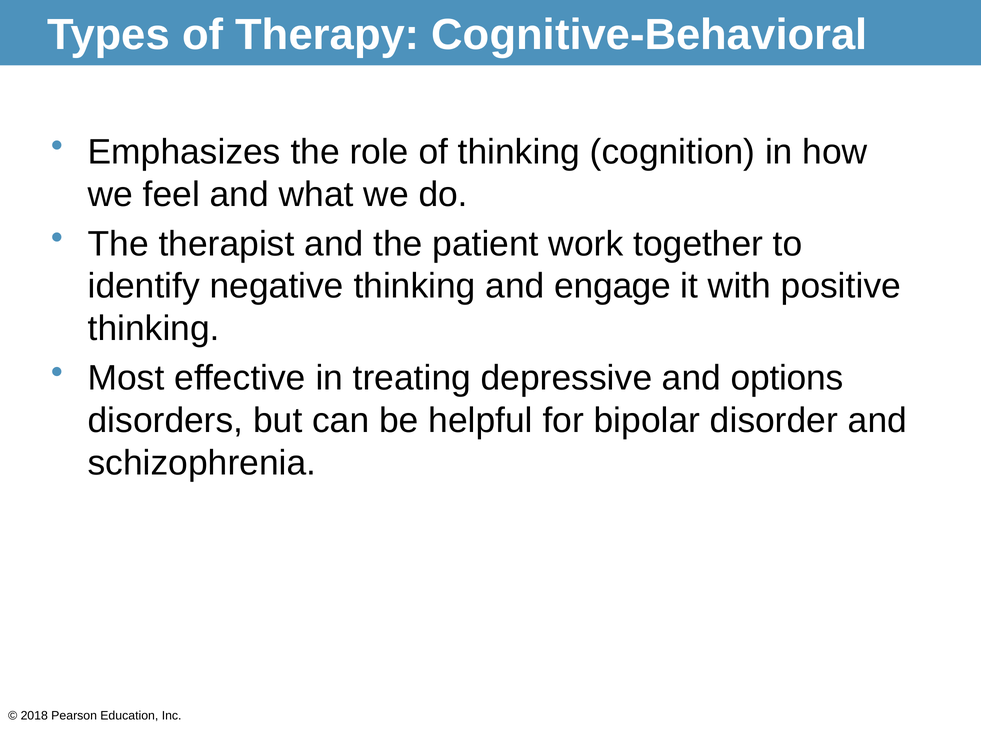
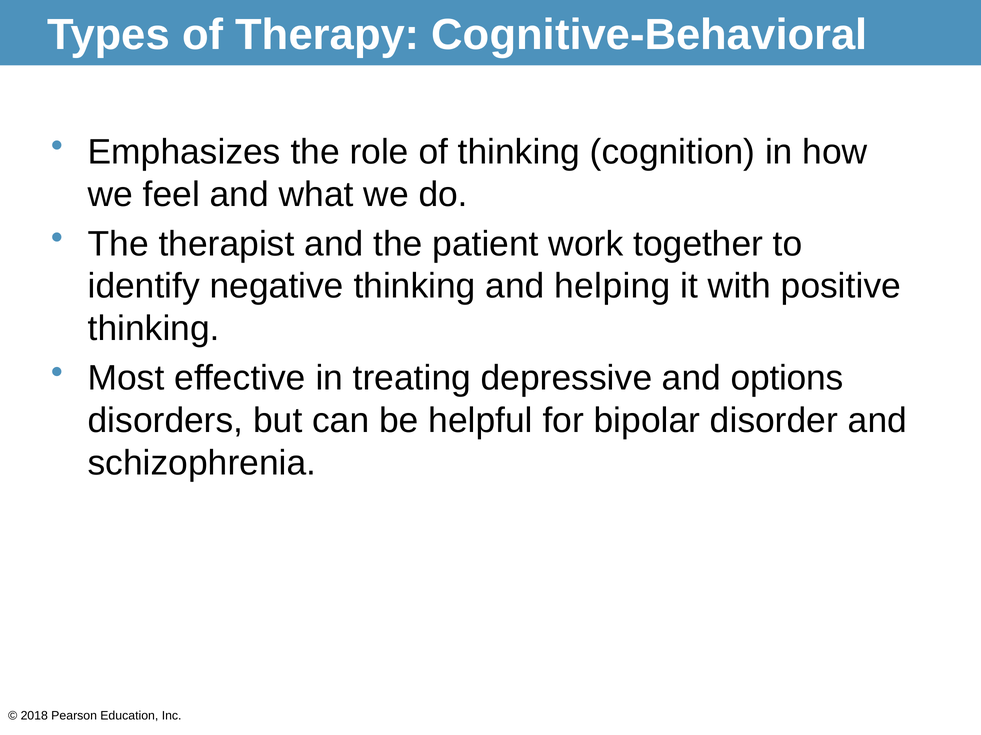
engage: engage -> helping
